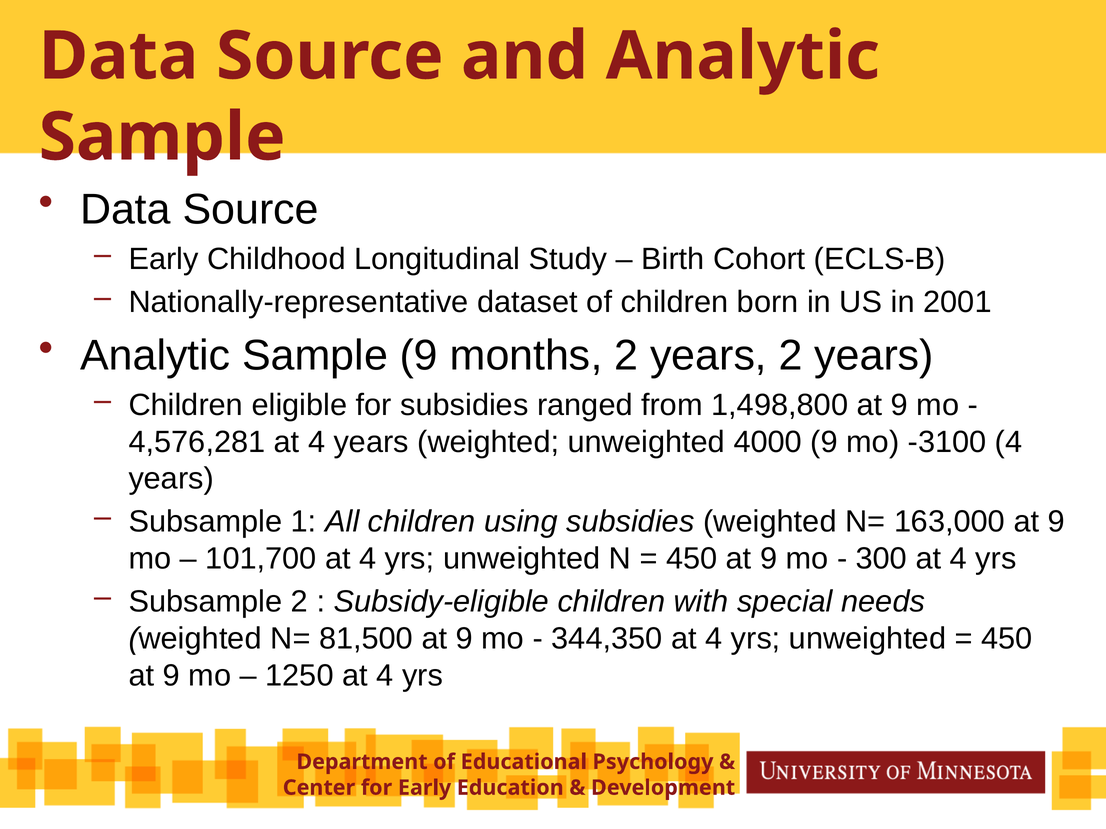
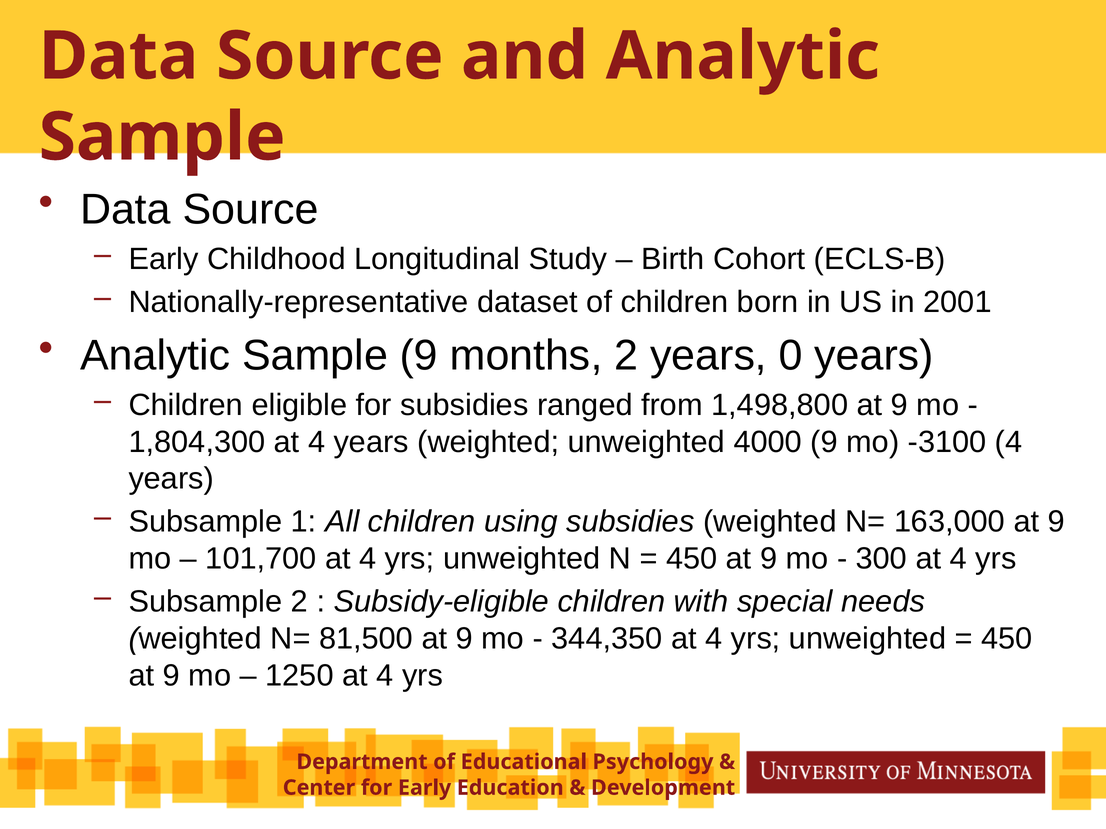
years 2: 2 -> 0
4,576,281: 4,576,281 -> 1,804,300
